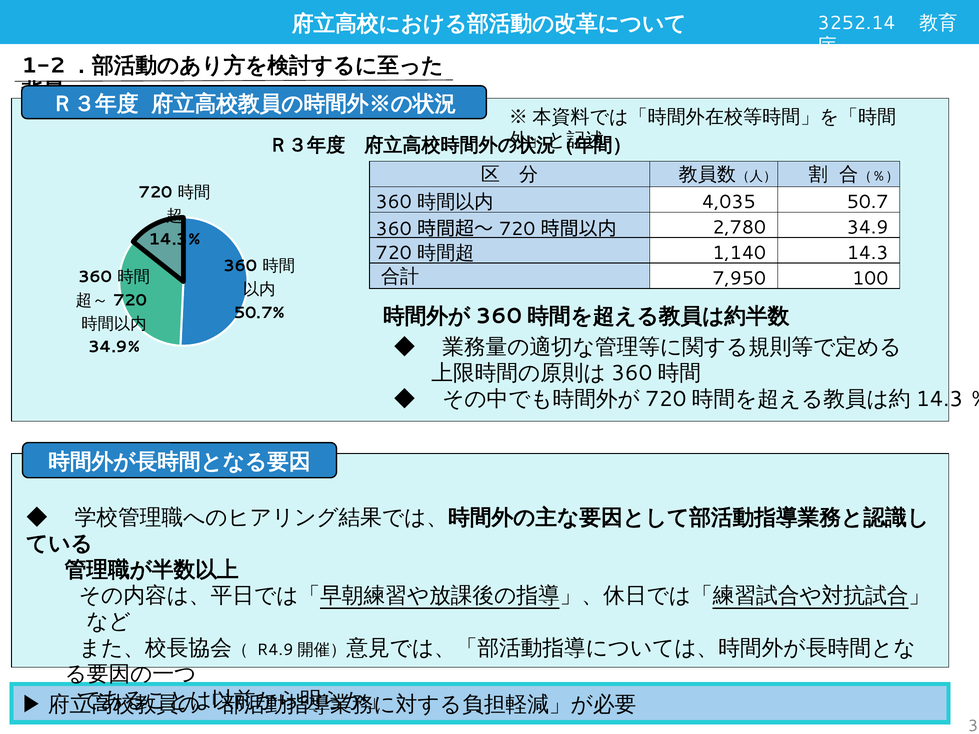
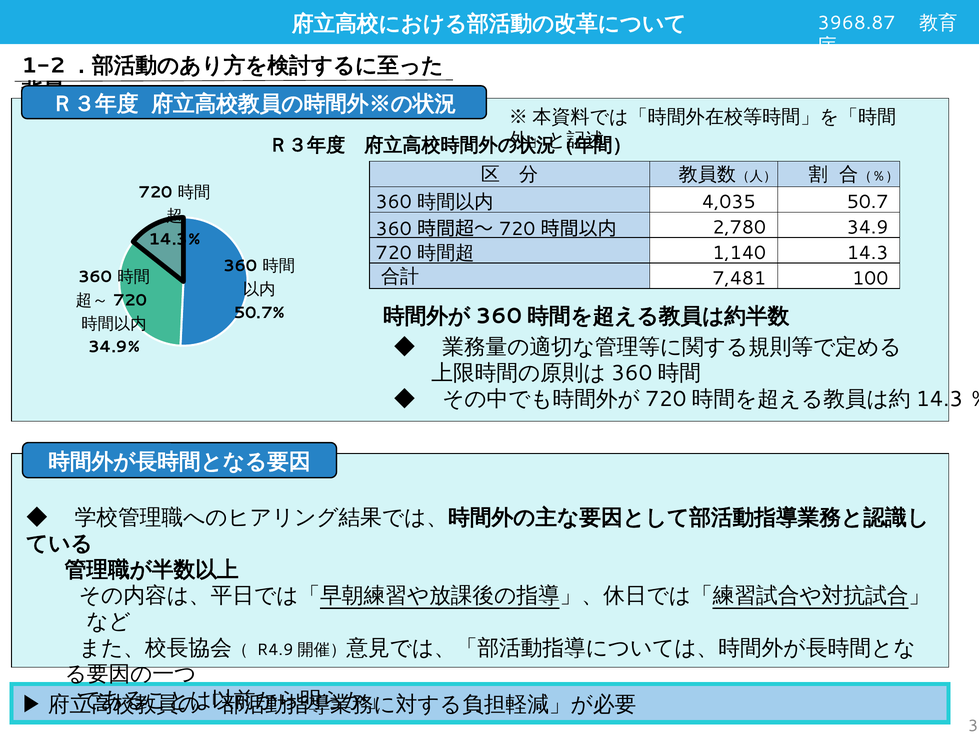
3252.14: 3252.14 -> 3968.87
7,950: 7,950 -> 7,481
